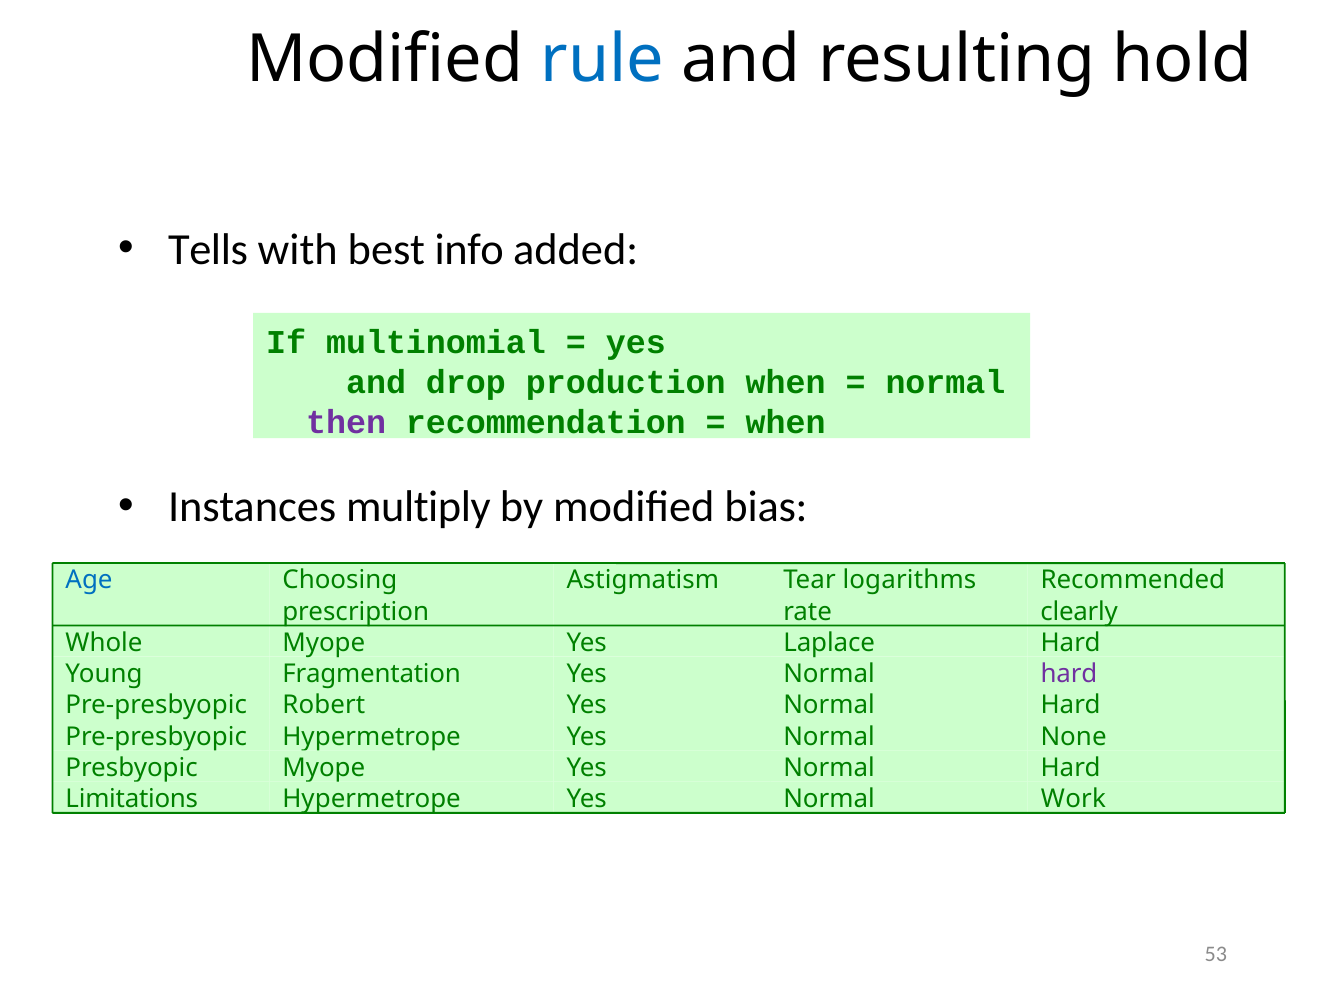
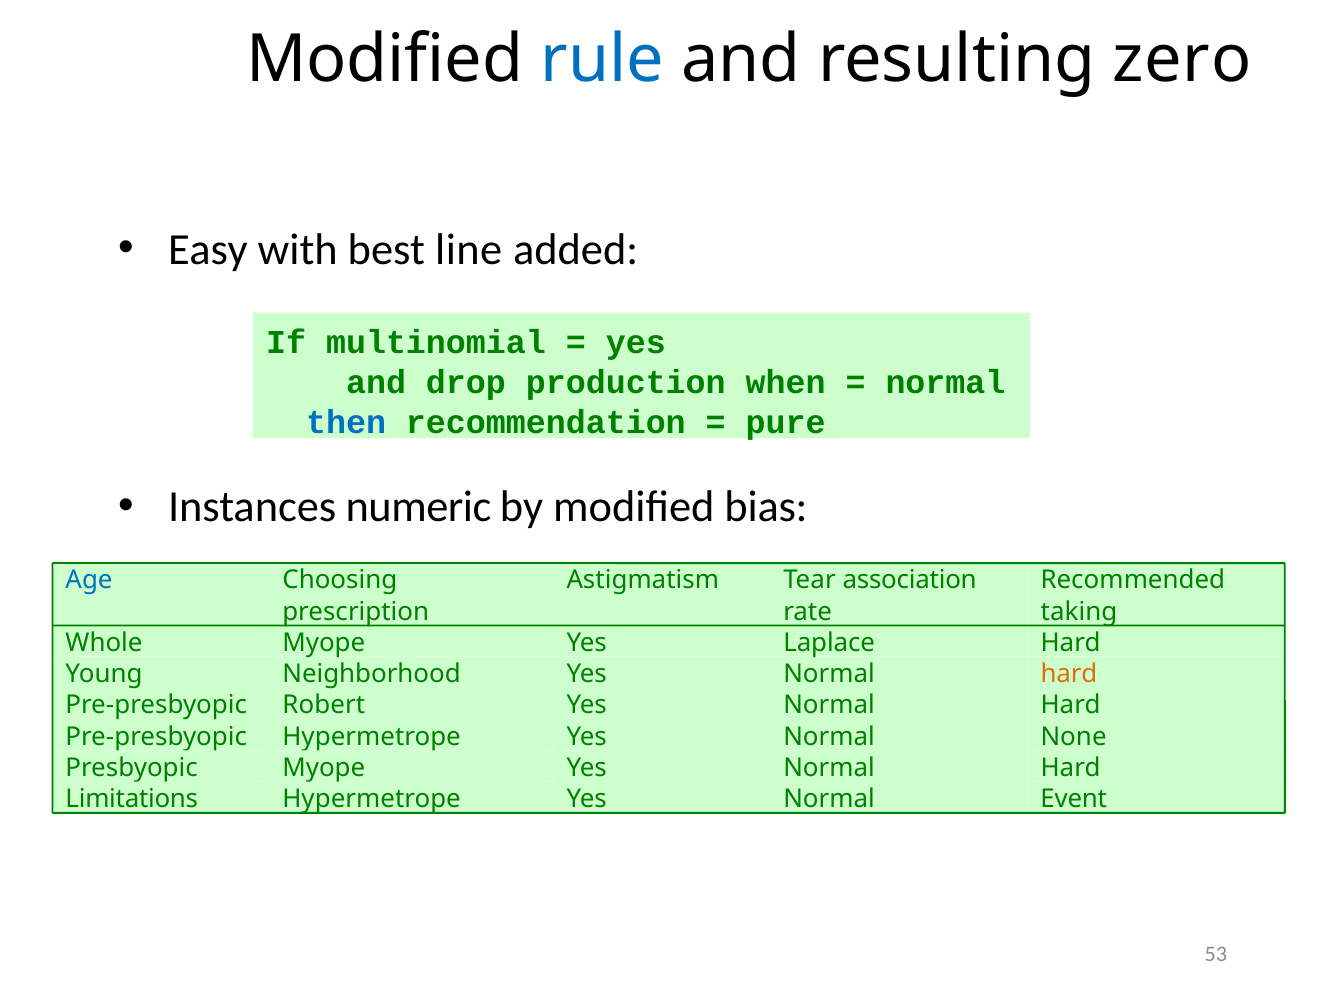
hold: hold -> zero
Tells: Tells -> Easy
info: info -> line
then colour: purple -> blue
when at (786, 422): when -> pure
multiply: multiply -> numeric
logarithms: logarithms -> association
clearly: clearly -> taking
Fragmentation: Fragmentation -> Neighborhood
hard at (1069, 674) colour: purple -> orange
Work: Work -> Event
